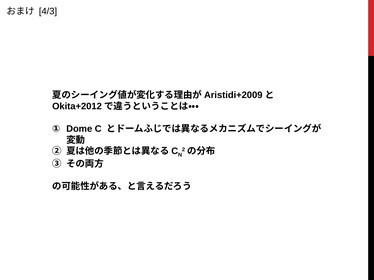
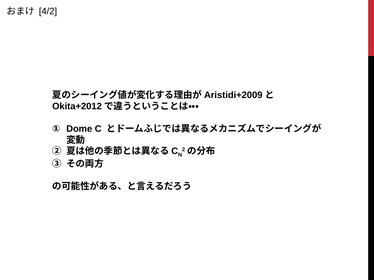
4/3: 4/3 -> 4/2
